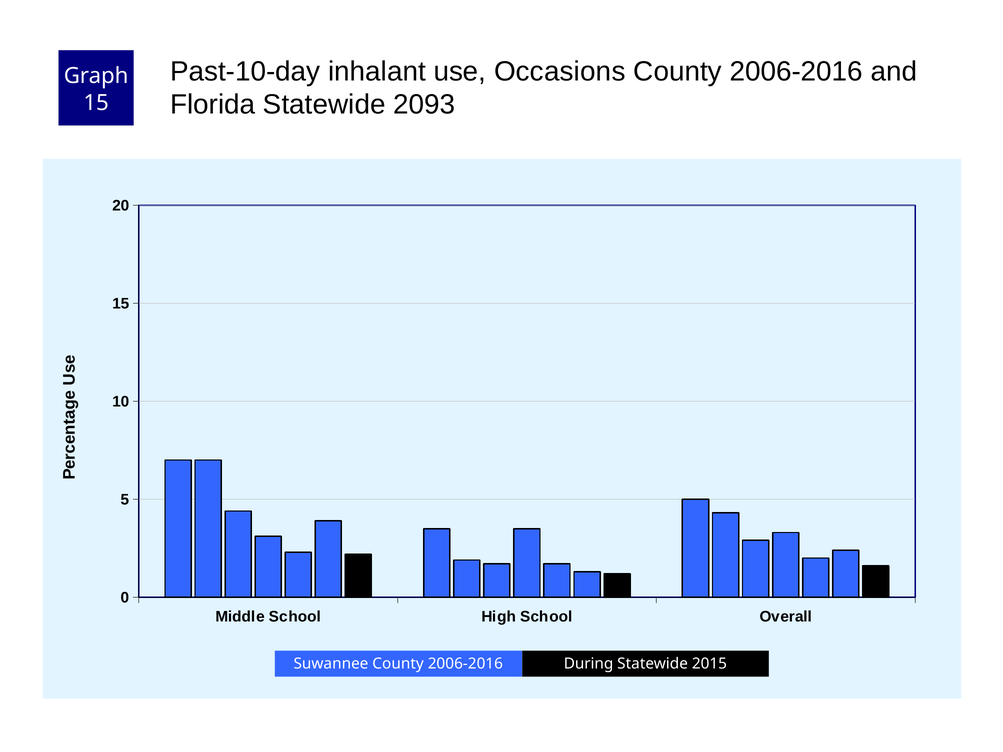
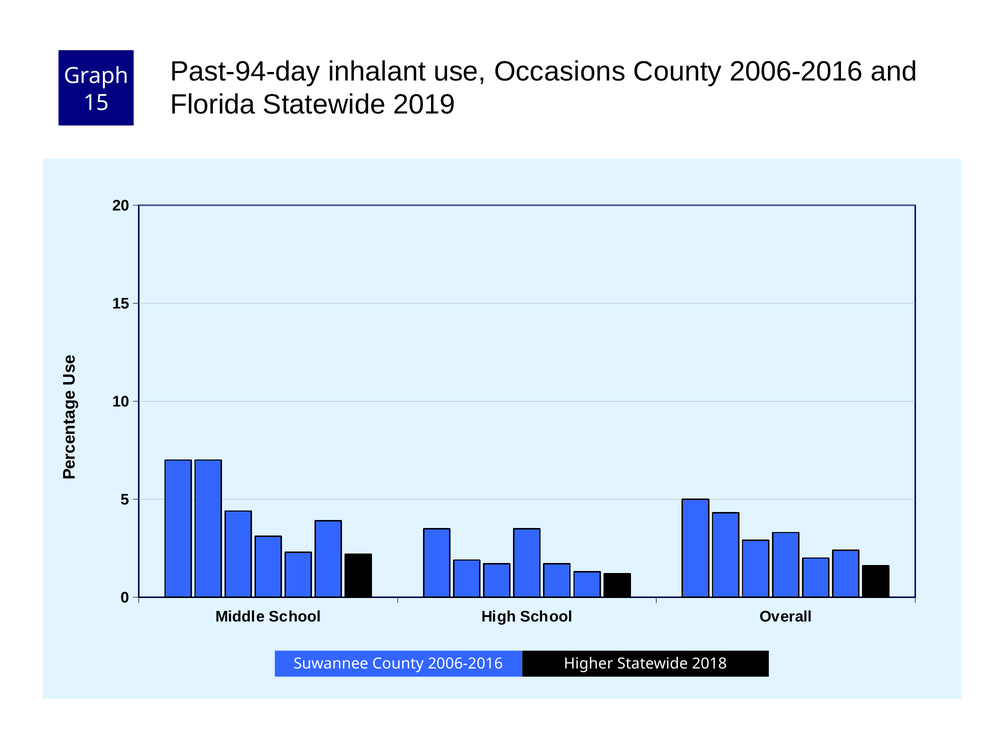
Past-10-day: Past-10-day -> Past-94-day
2093: 2093 -> 2019
During: During -> Higher
2015: 2015 -> 2018
